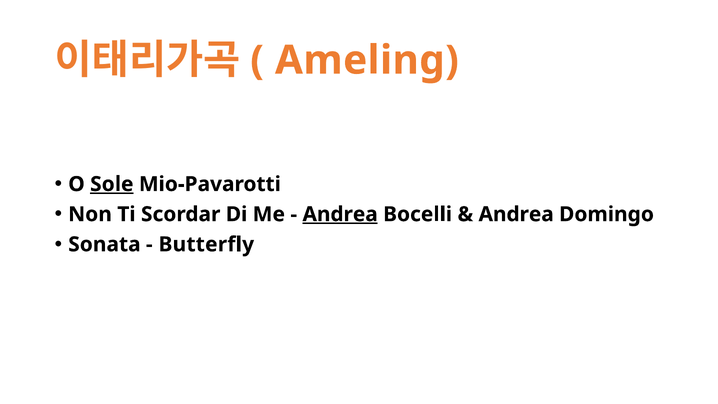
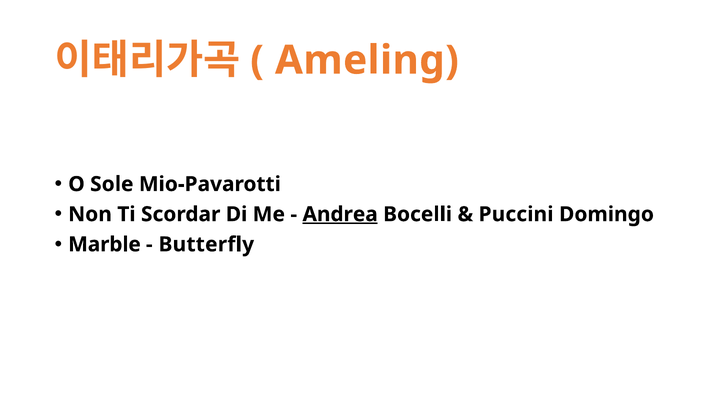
Sole underline: present -> none
Andrea at (516, 214): Andrea -> Puccini
Sonata: Sonata -> Marble
